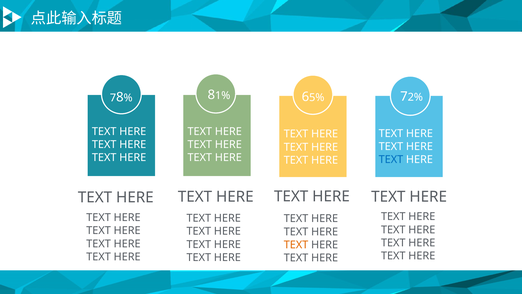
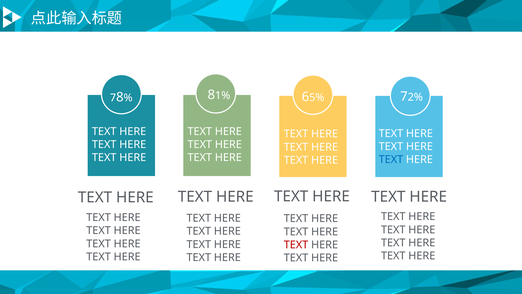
TEXT at (296, 245) colour: orange -> red
